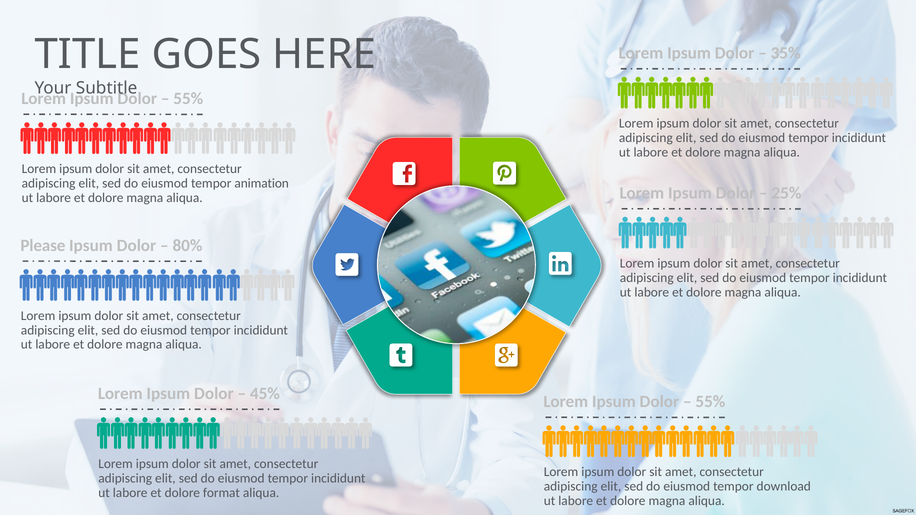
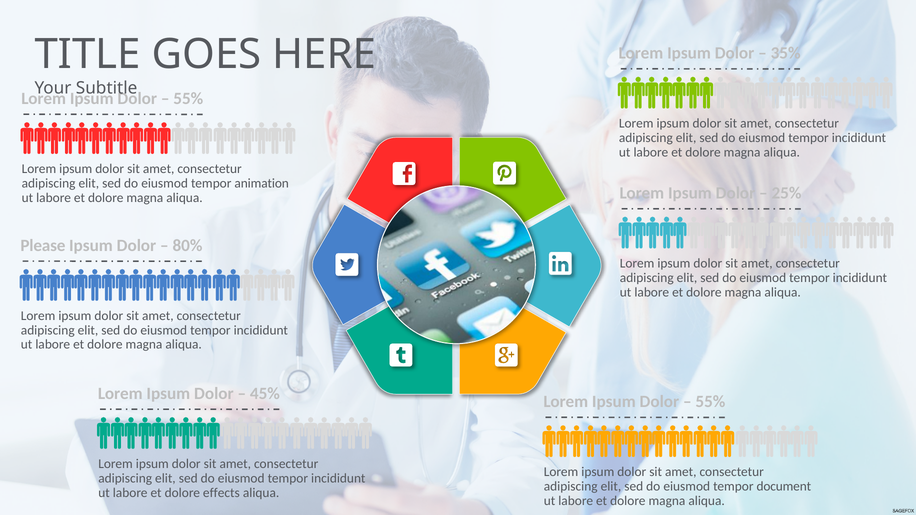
download: download -> document
format: format -> effects
